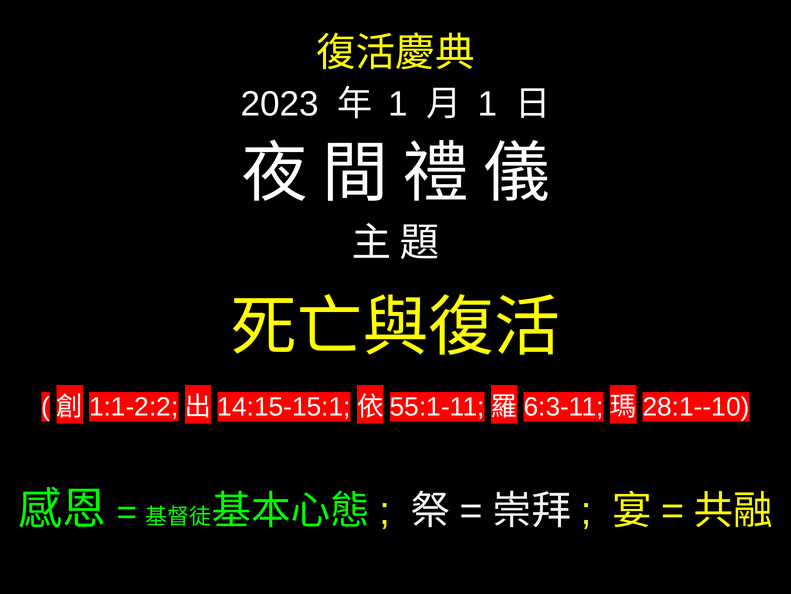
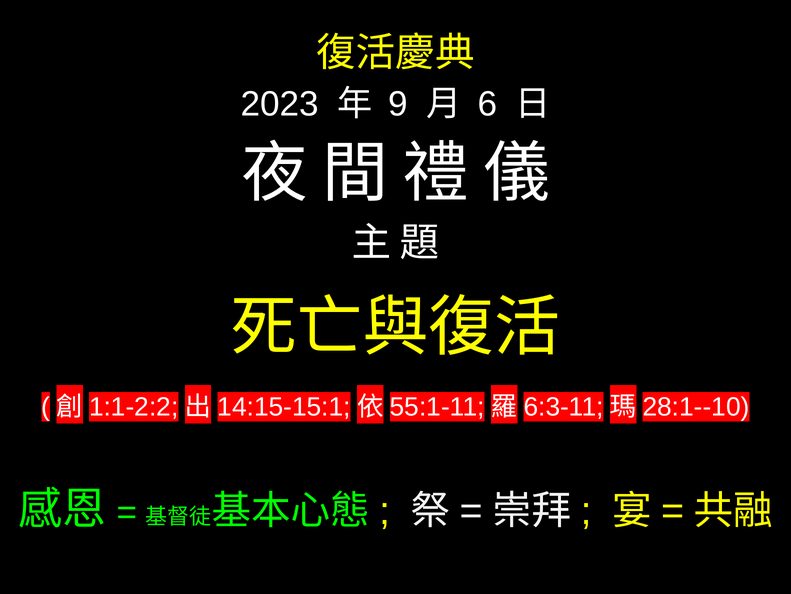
1 at (398, 104): 1 -> 9
1 at (487, 104): 1 -> 6
